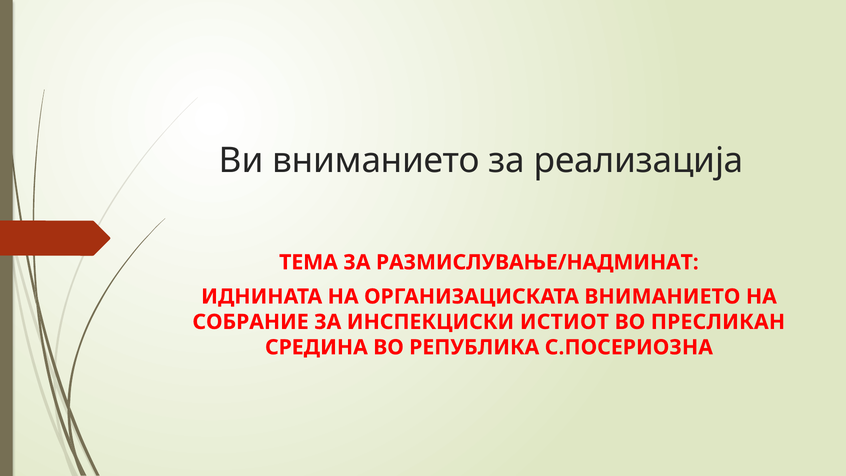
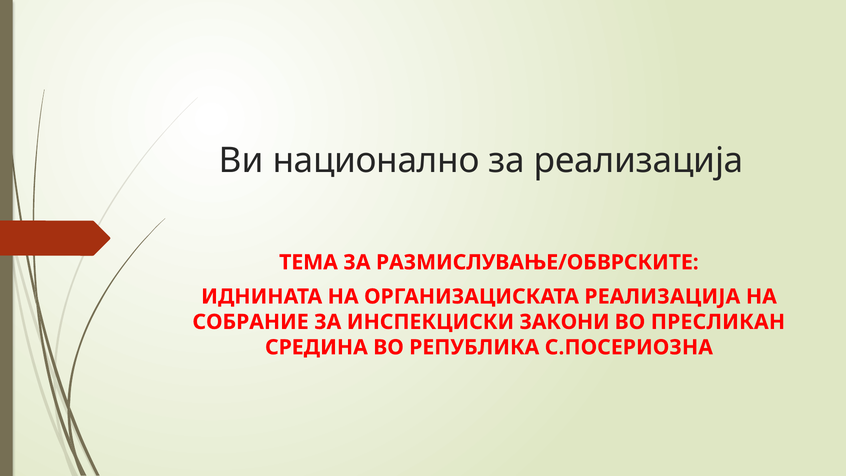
Ви вниманието: вниманието -> национално
РАЗМИСЛУВАЊЕ/НАДМИНАТ: РАЗМИСЛУВАЊЕ/НАДМИНАТ -> РАЗМИСЛУВАЊЕ/ОБВРСКИТЕ
ОРГАНИЗАЦИСКАТА ВНИМАНИЕТО: ВНИМАНИЕТО -> РЕАЛИЗАЦИЈА
ИСТИОТ: ИСТИОТ -> ЗАКОНИ
